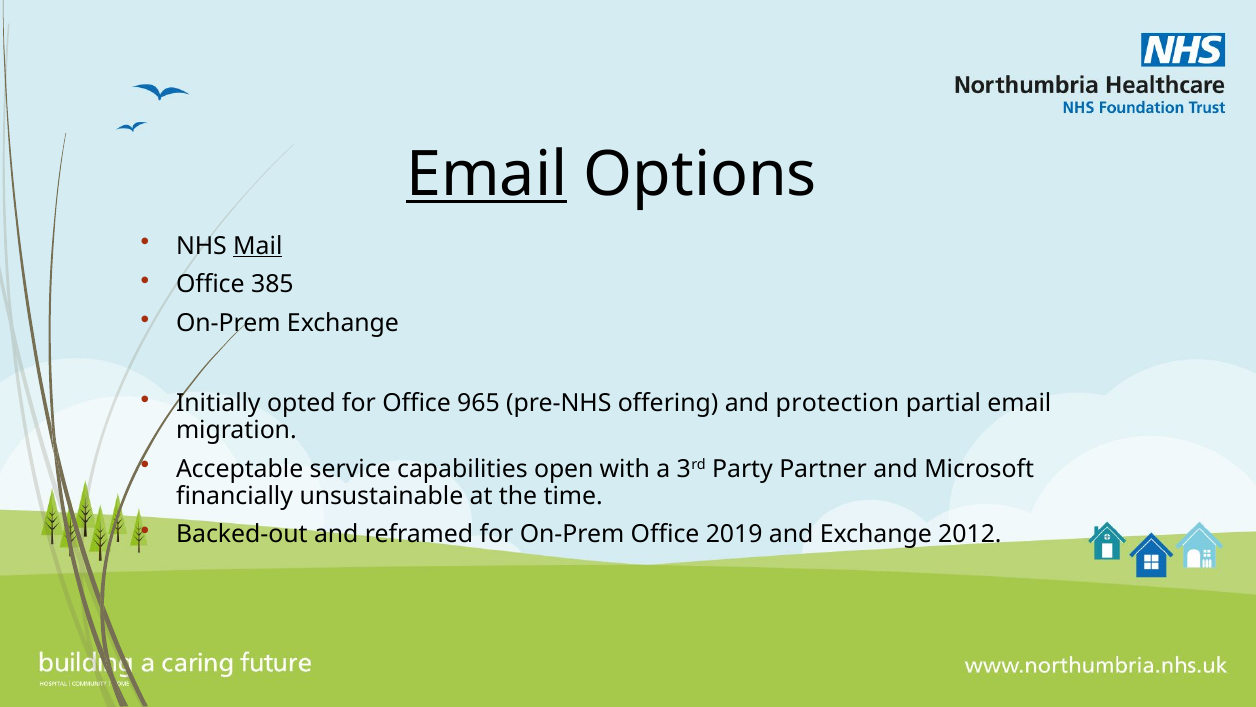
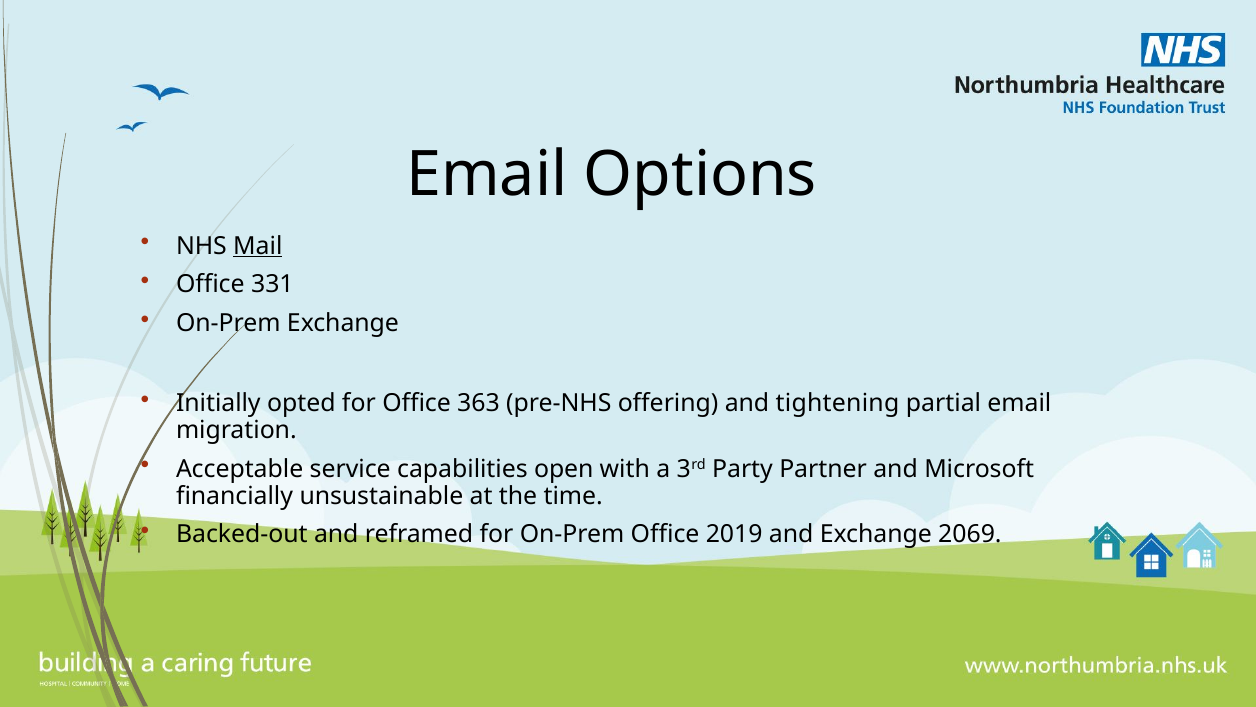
Email at (487, 174) underline: present -> none
385: 385 -> 331
965: 965 -> 363
protection: protection -> tightening
2012: 2012 -> 2069
